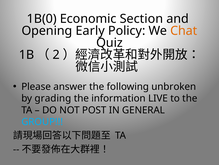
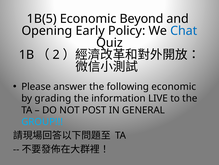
1B(0: 1B(0 -> 1B(5
Section: Section -> Beyond
Chat colour: orange -> blue
following unbroken: unbroken -> economic
